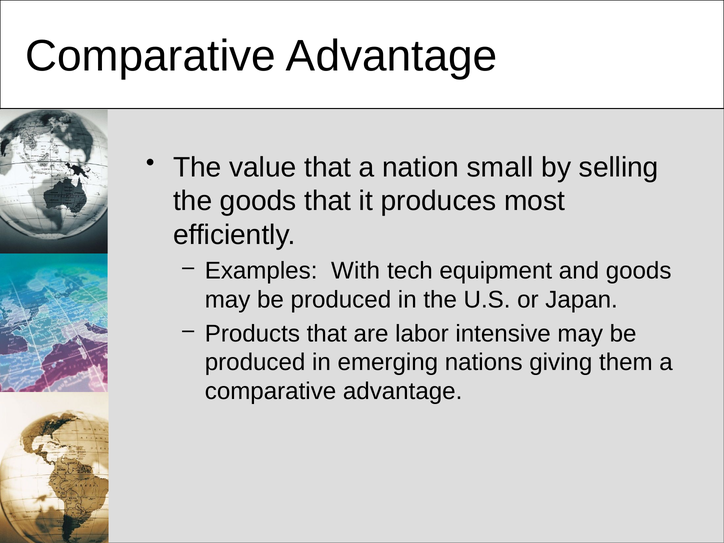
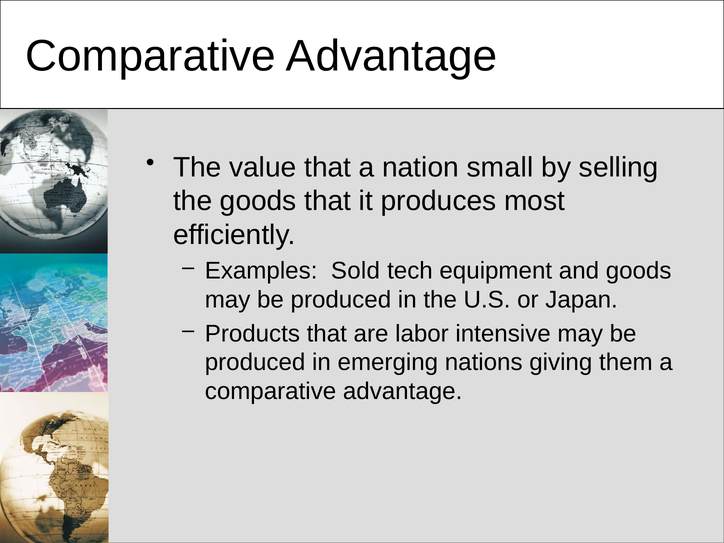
With: With -> Sold
